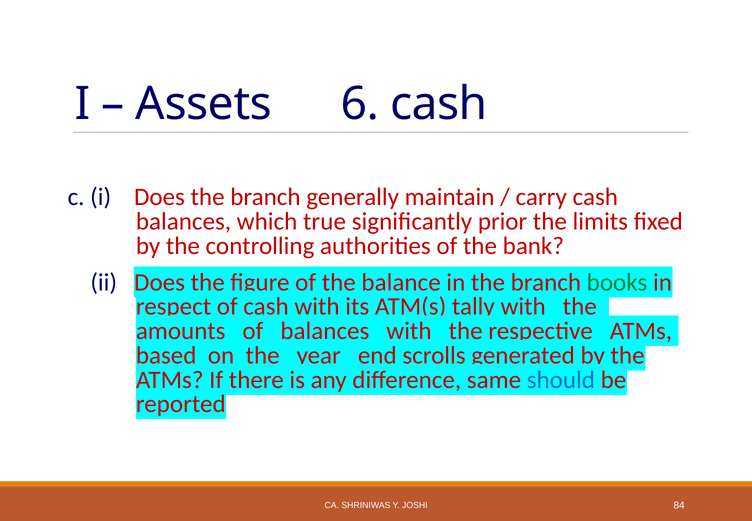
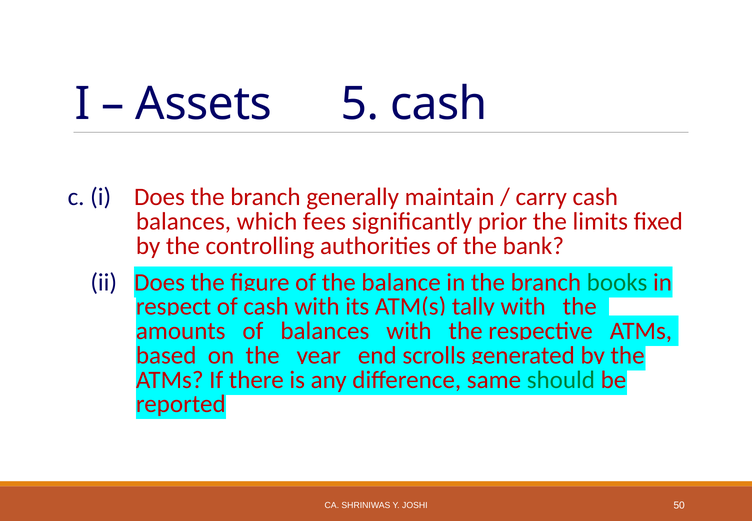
6: 6 -> 5
true: true -> fees
should colour: blue -> green
84: 84 -> 50
